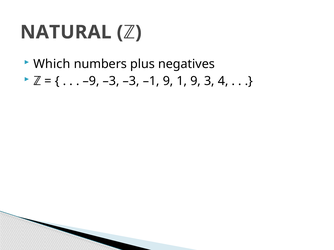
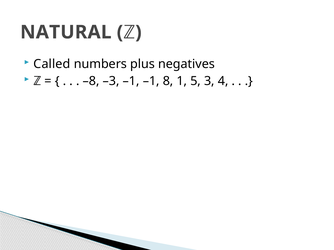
Which: Which -> Called
–9: –9 -> –8
–3 –3: –3 -> –1
–1 9: 9 -> 8
1 9: 9 -> 5
